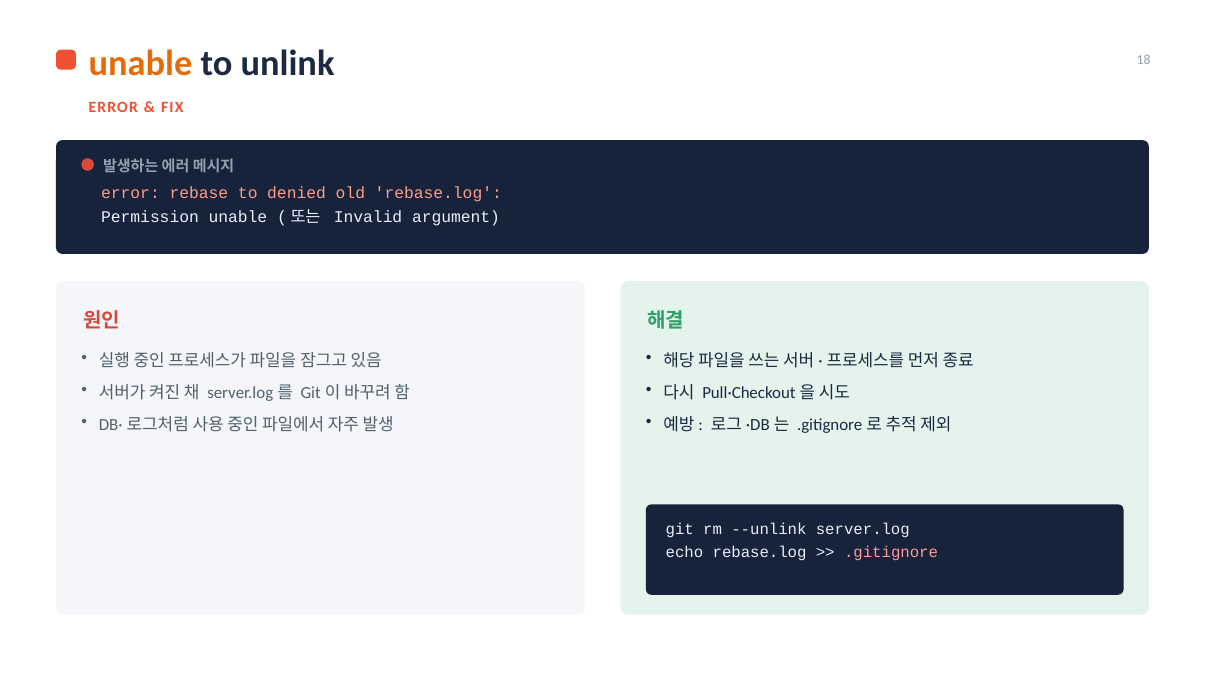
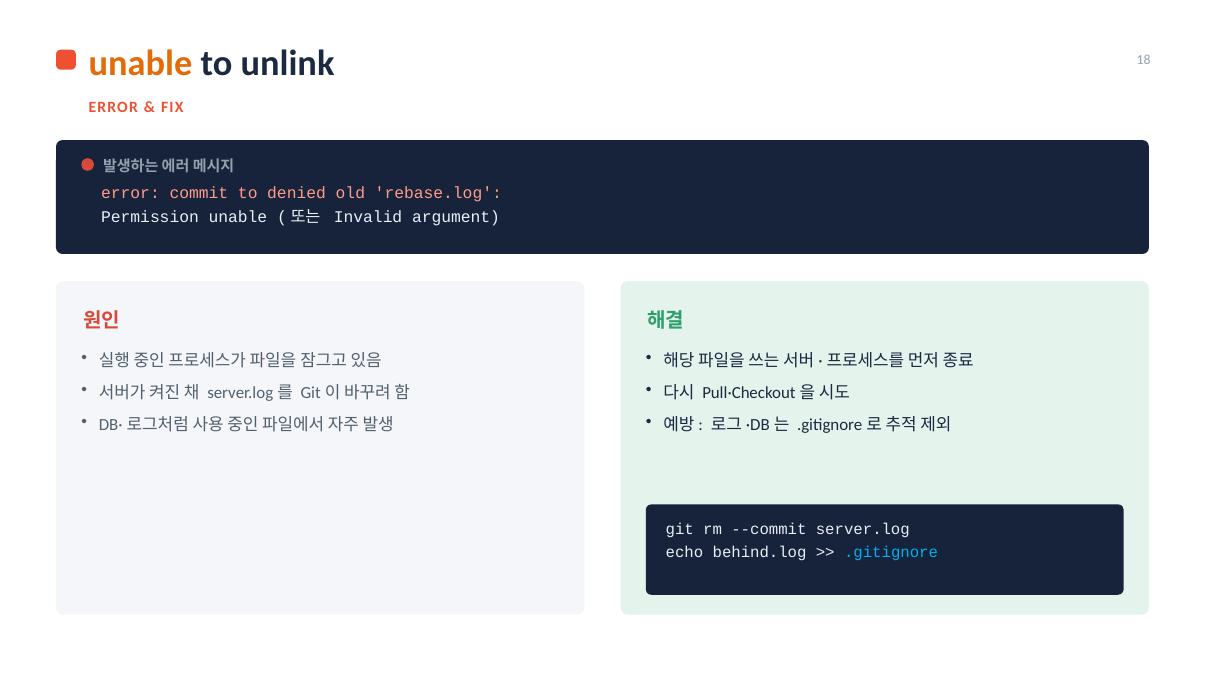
rebase: rebase -> commit
--unlink: --unlink -> --commit
echo rebase.log: rebase.log -> behind.log
.gitignore at (891, 552) colour: pink -> light blue
